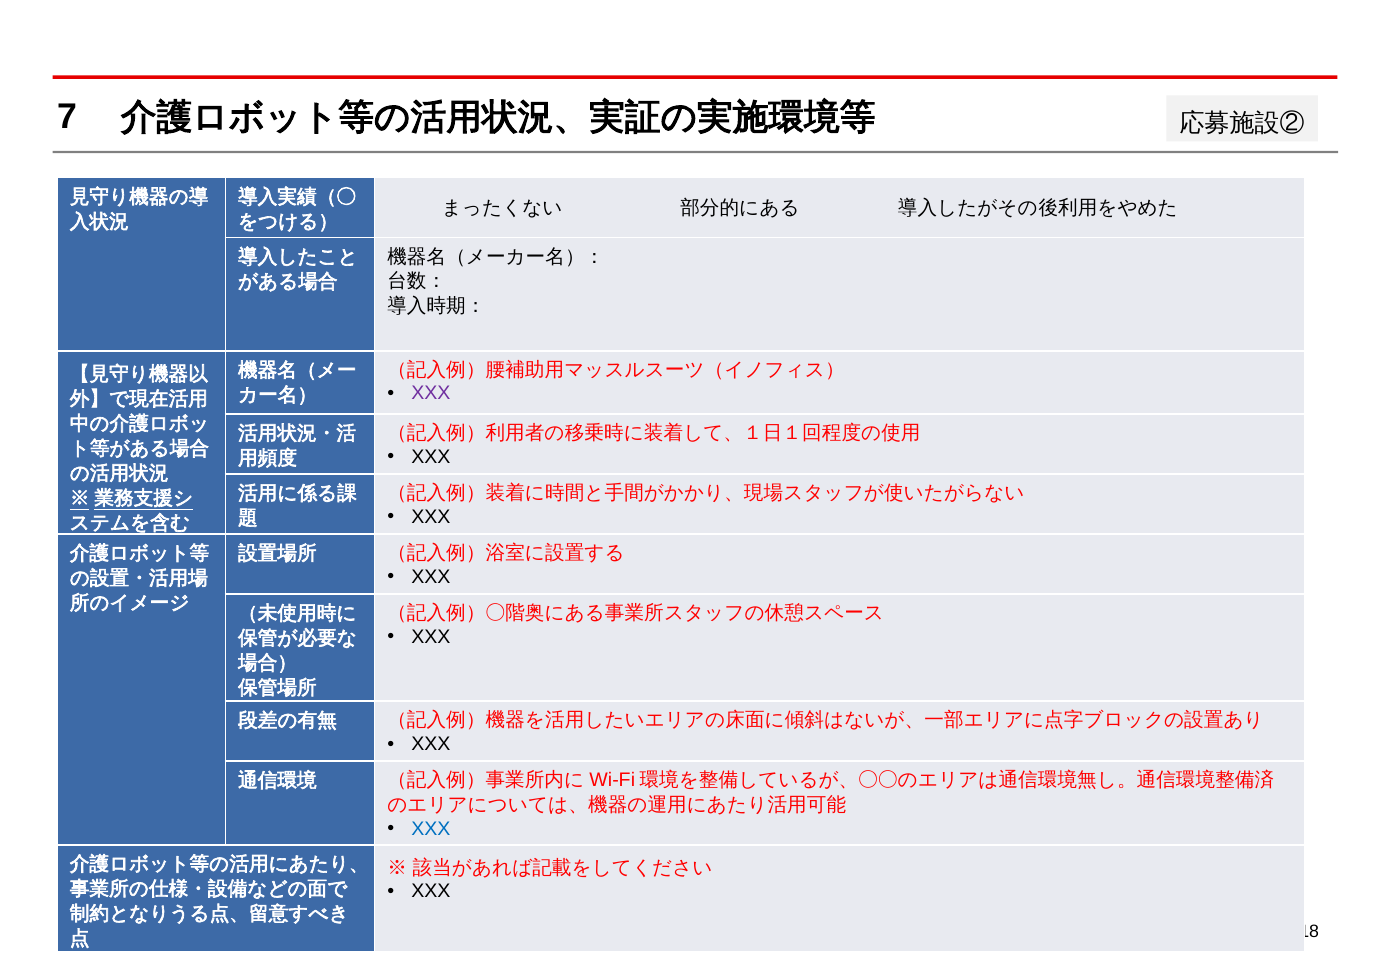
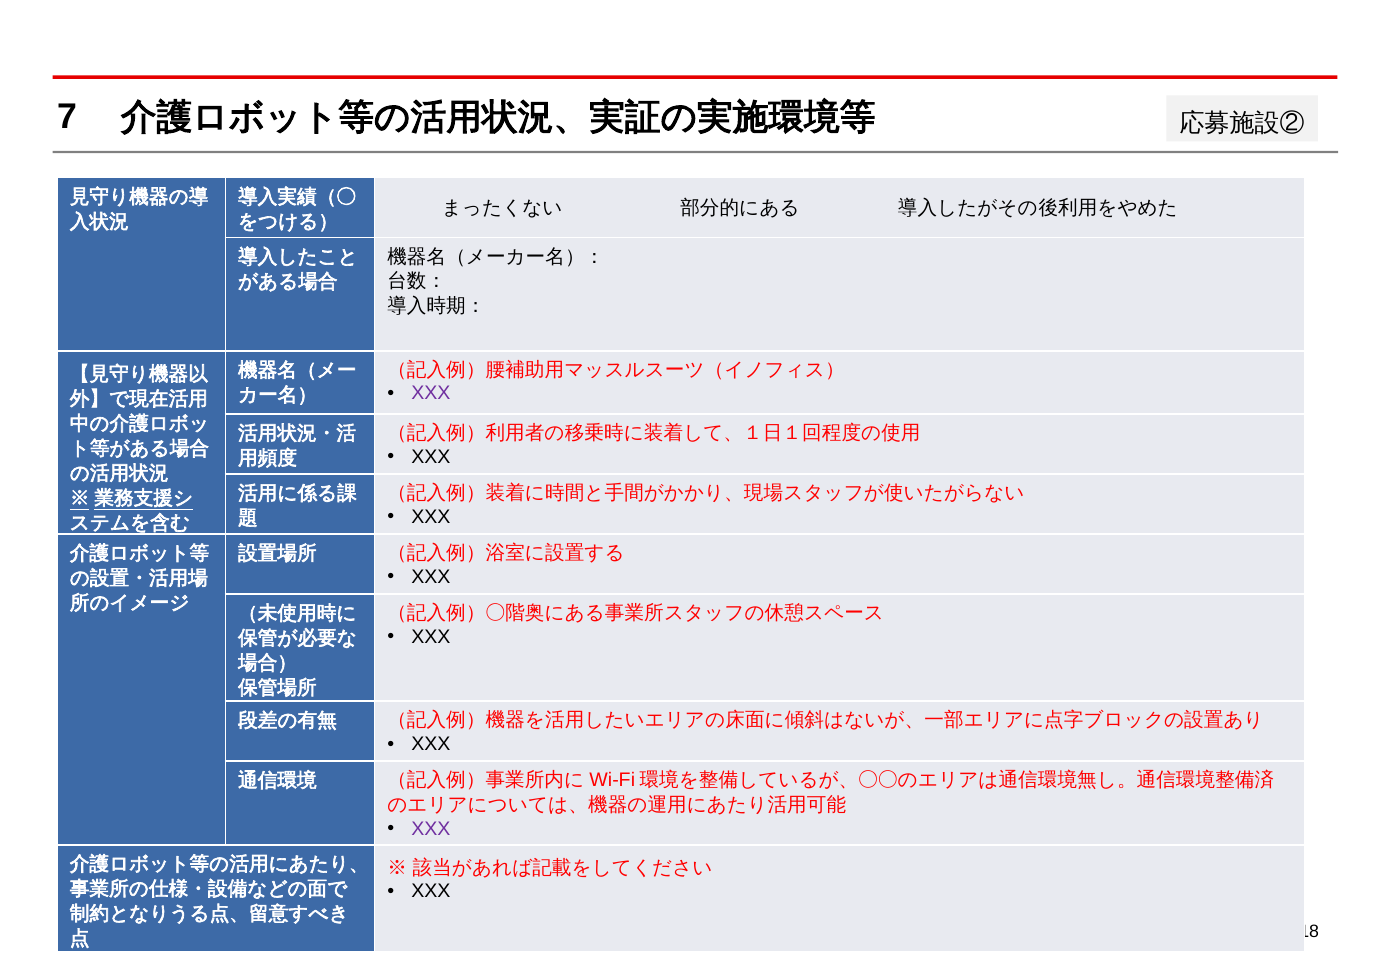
XXX at (431, 828) colour: blue -> purple
